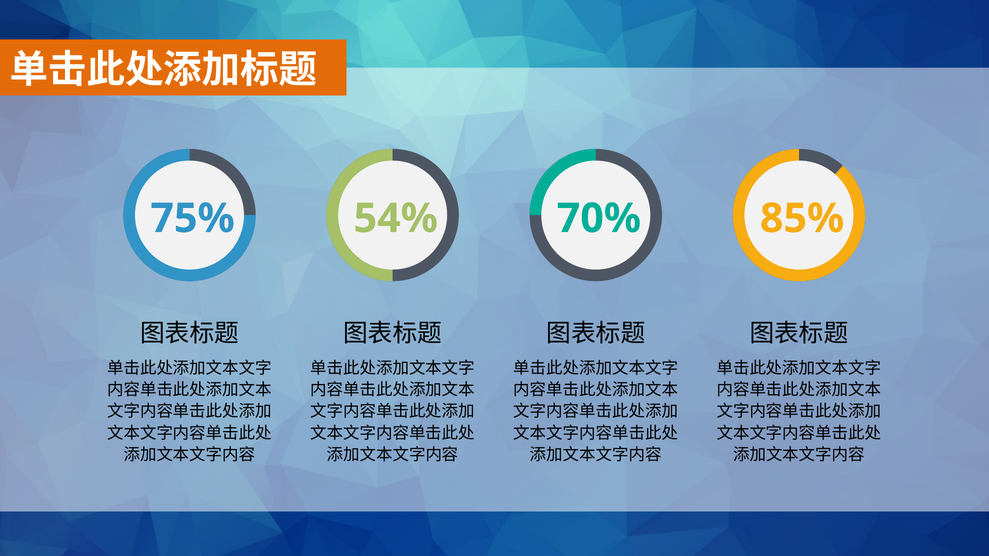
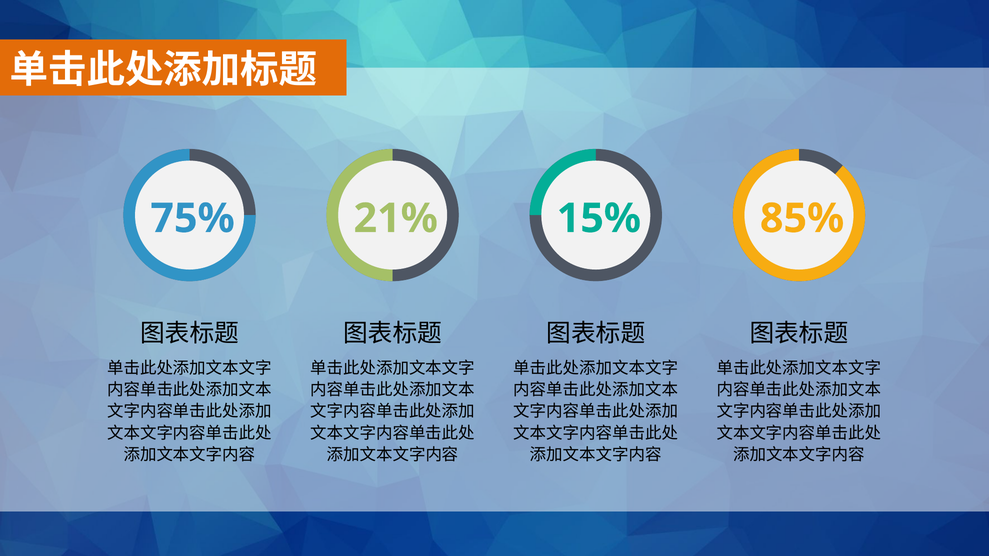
54%: 54% -> 21%
70%: 70% -> 15%
